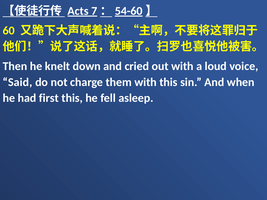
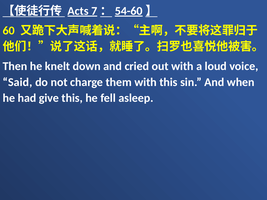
first: first -> give
